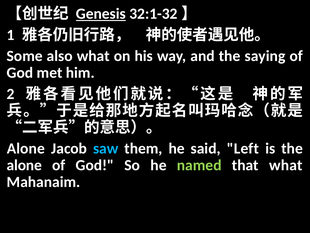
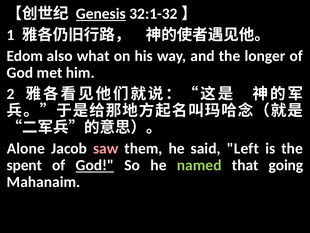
Some: Some -> Edom
saying: saying -> longer
saw colour: light blue -> pink
alone at (24, 165): alone -> spent
God at (95, 165) underline: none -> present
that what: what -> going
